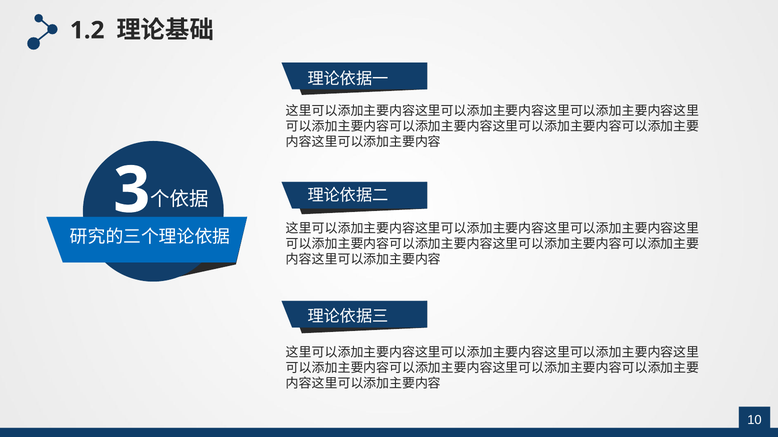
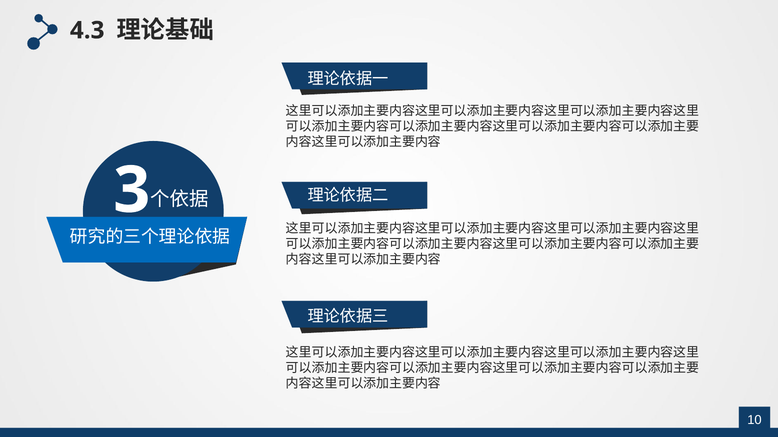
1.2: 1.2 -> 4.3
